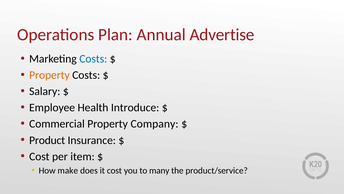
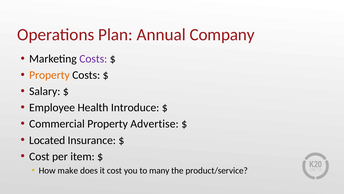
Advertise: Advertise -> Company
Costs at (93, 59) colour: blue -> purple
Company: Company -> Advertise
Product: Product -> Located
